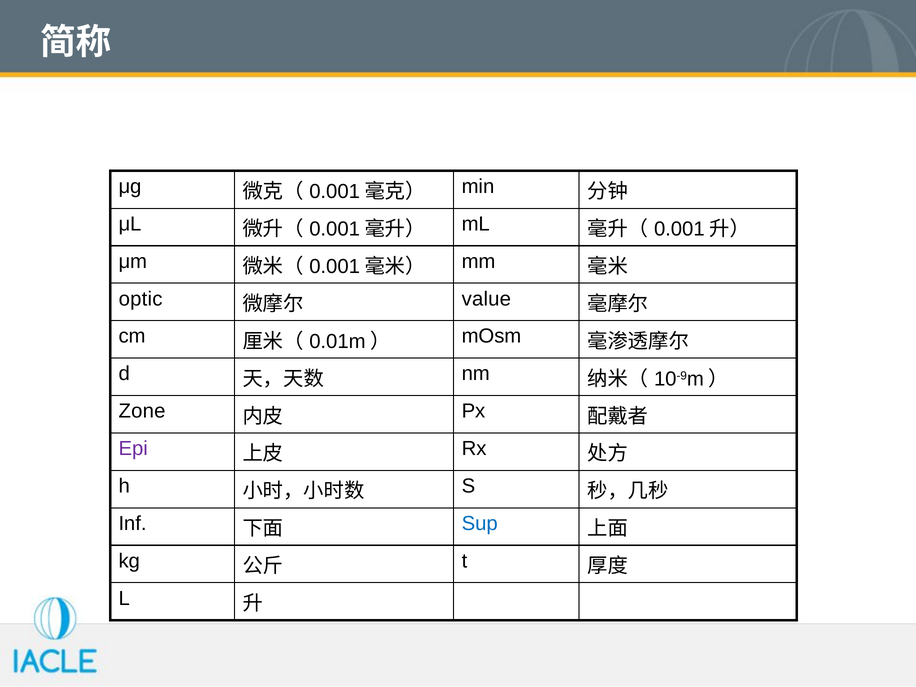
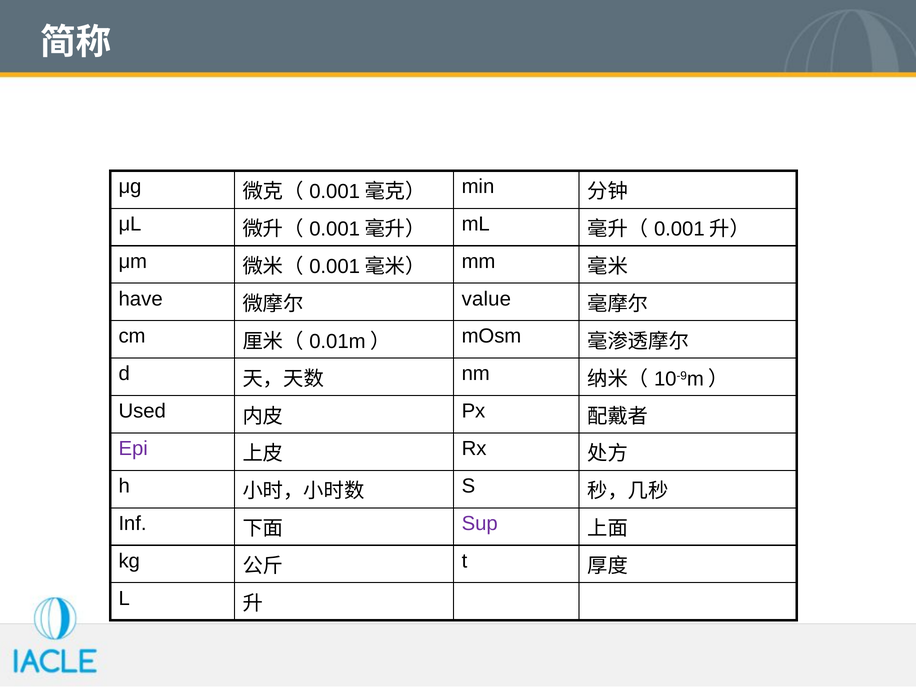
optic: optic -> have
Zone: Zone -> Used
Sup colour: blue -> purple
